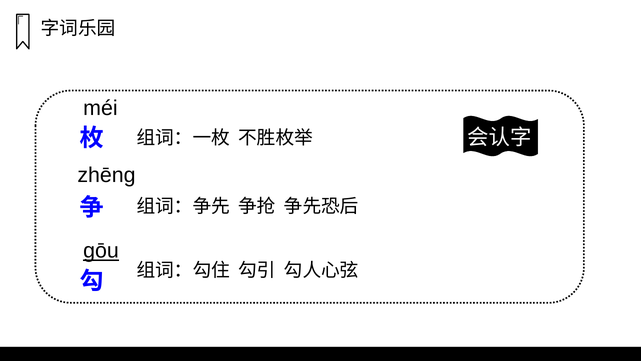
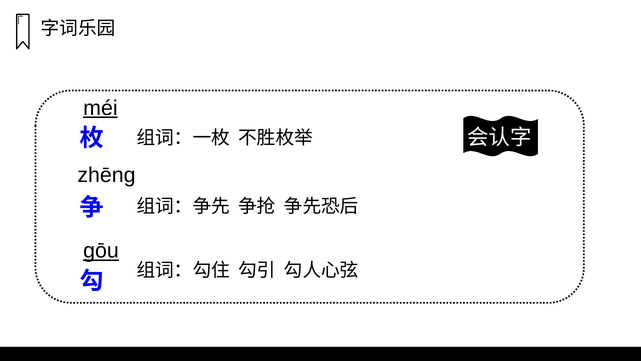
méi underline: none -> present
